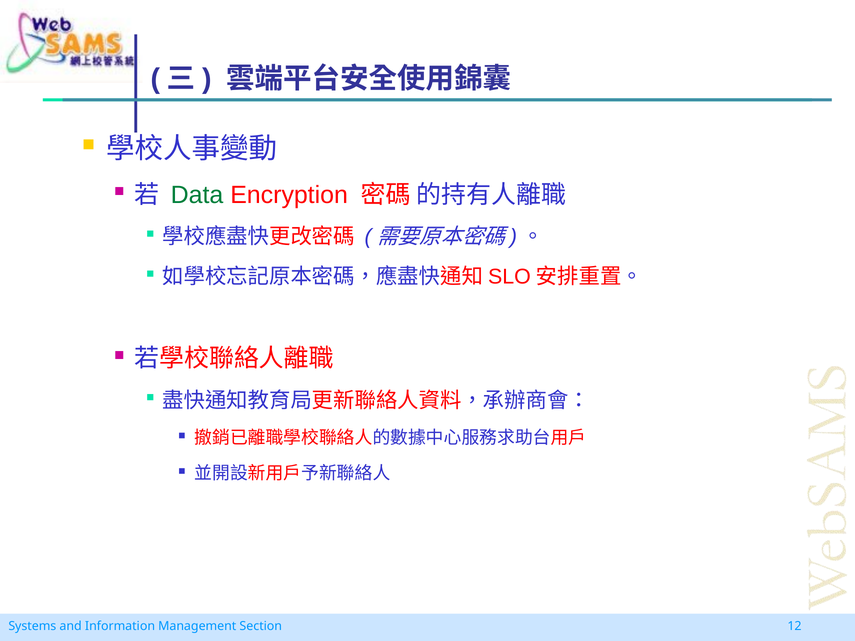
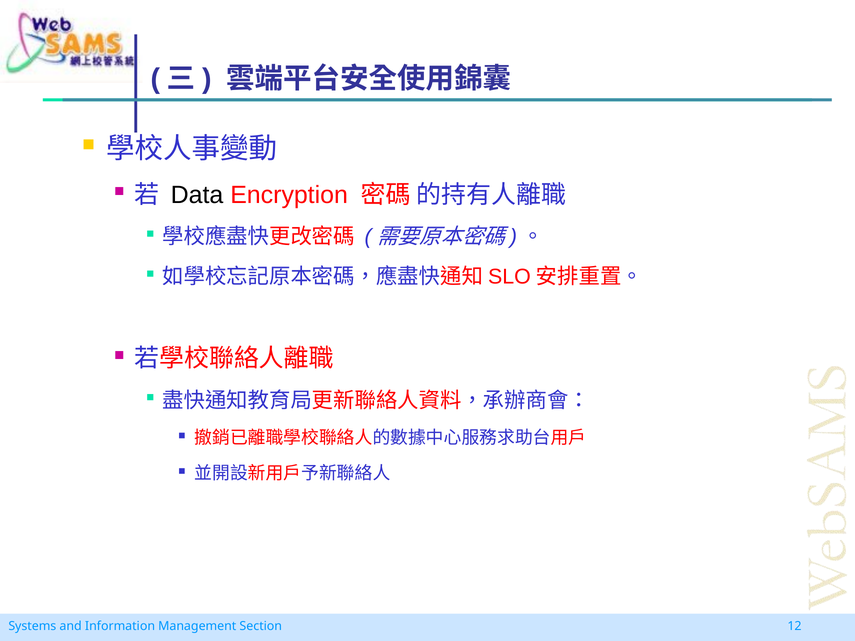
Data colour: green -> black
